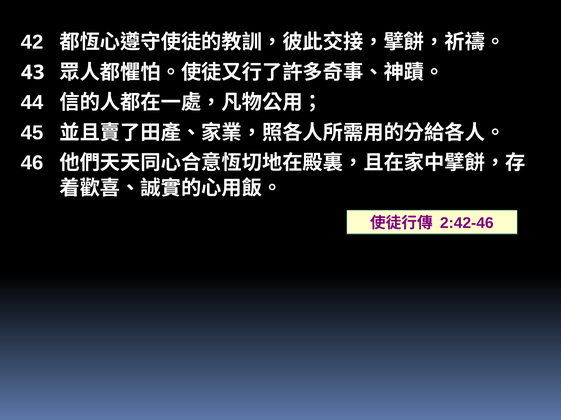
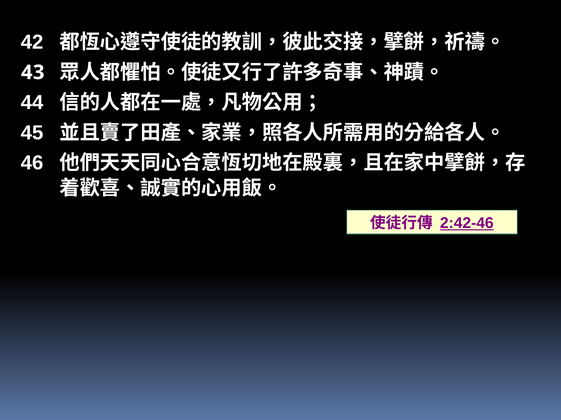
2:42-46 underline: none -> present
